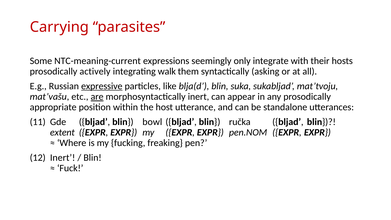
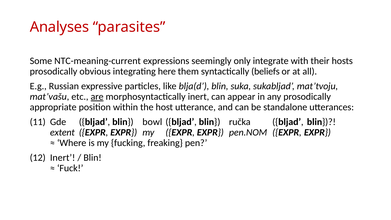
Carrying: Carrying -> Analyses
actively: actively -> obvious
walk: walk -> here
asking: asking -> beliefs
expressive underline: present -> none
